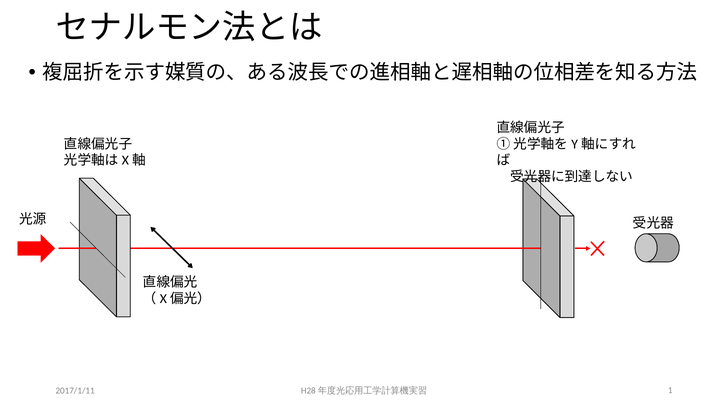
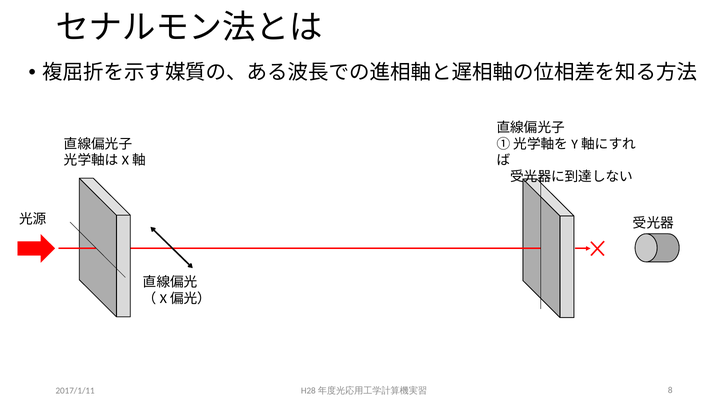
1: 1 -> 8
